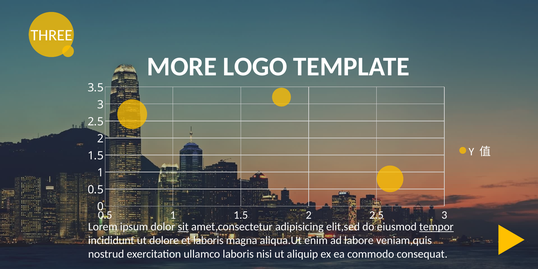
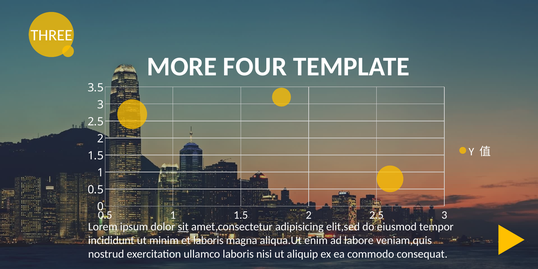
LOGO: LOGO -> FOUR
tempor underline: present -> none
dolore: dolore -> minim
